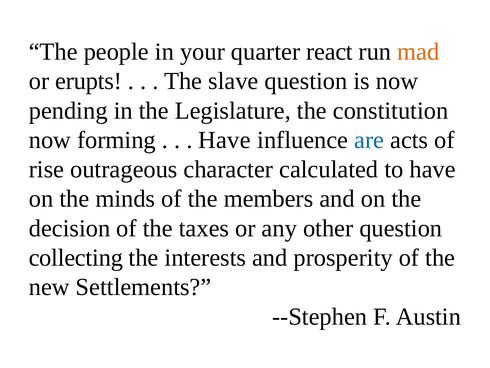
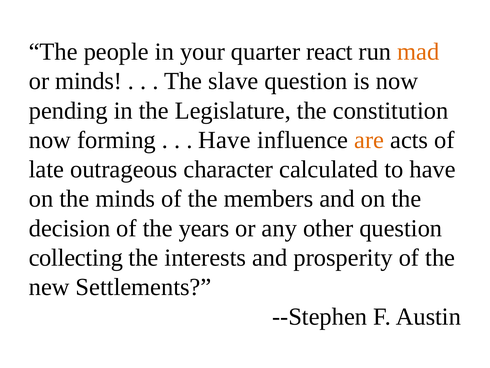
or erupts: erupts -> minds
are colour: blue -> orange
rise: rise -> late
taxes: taxes -> years
